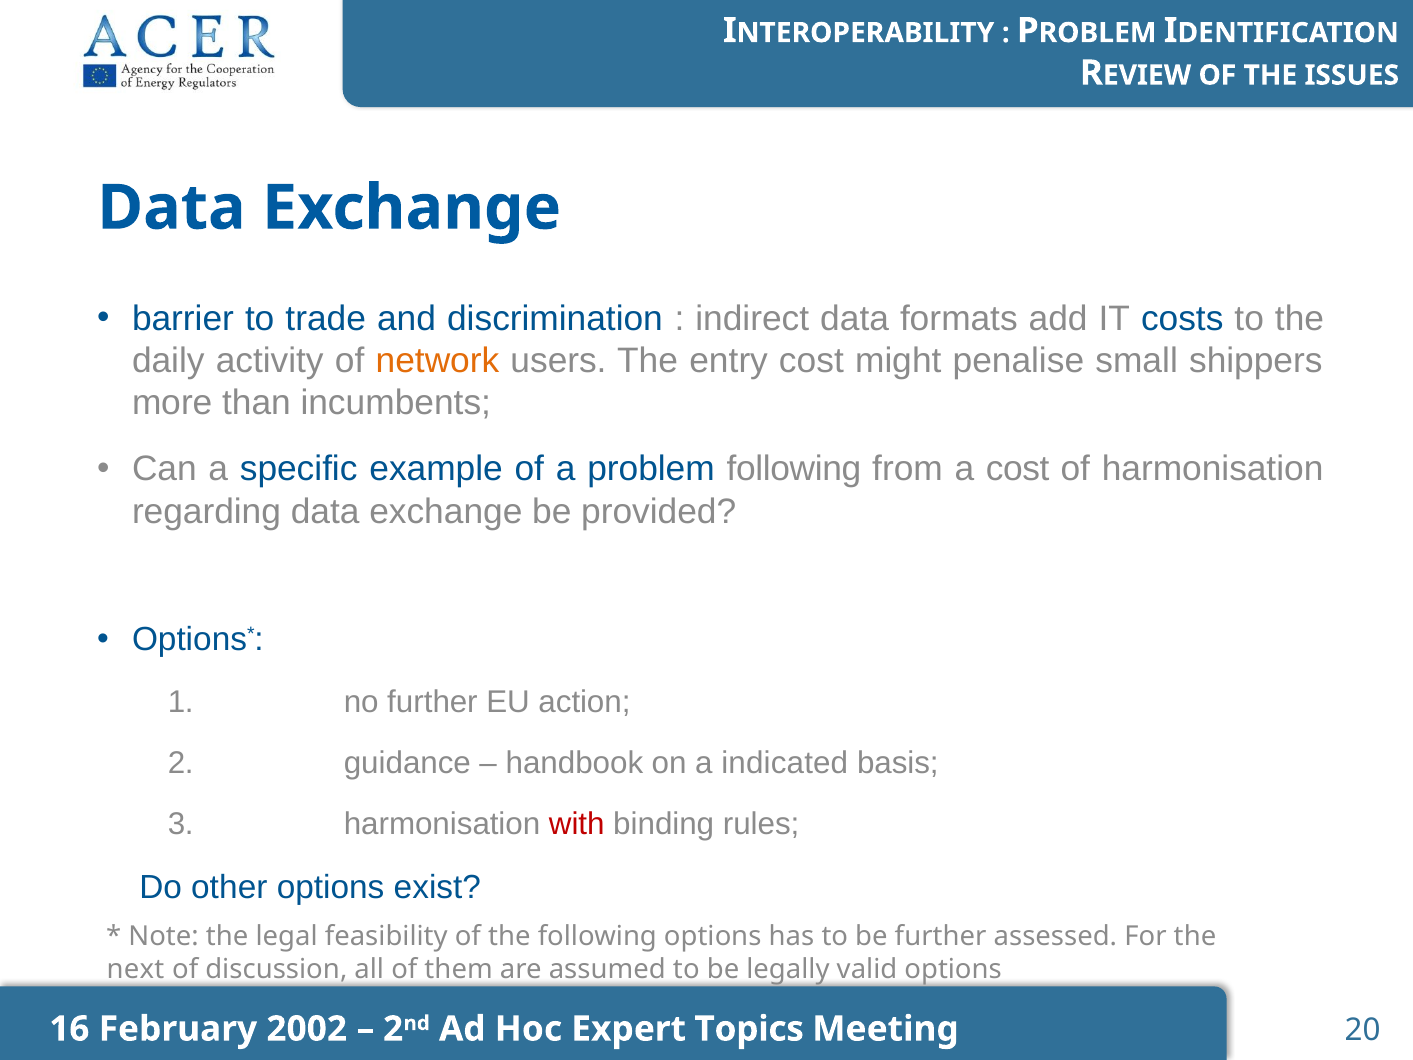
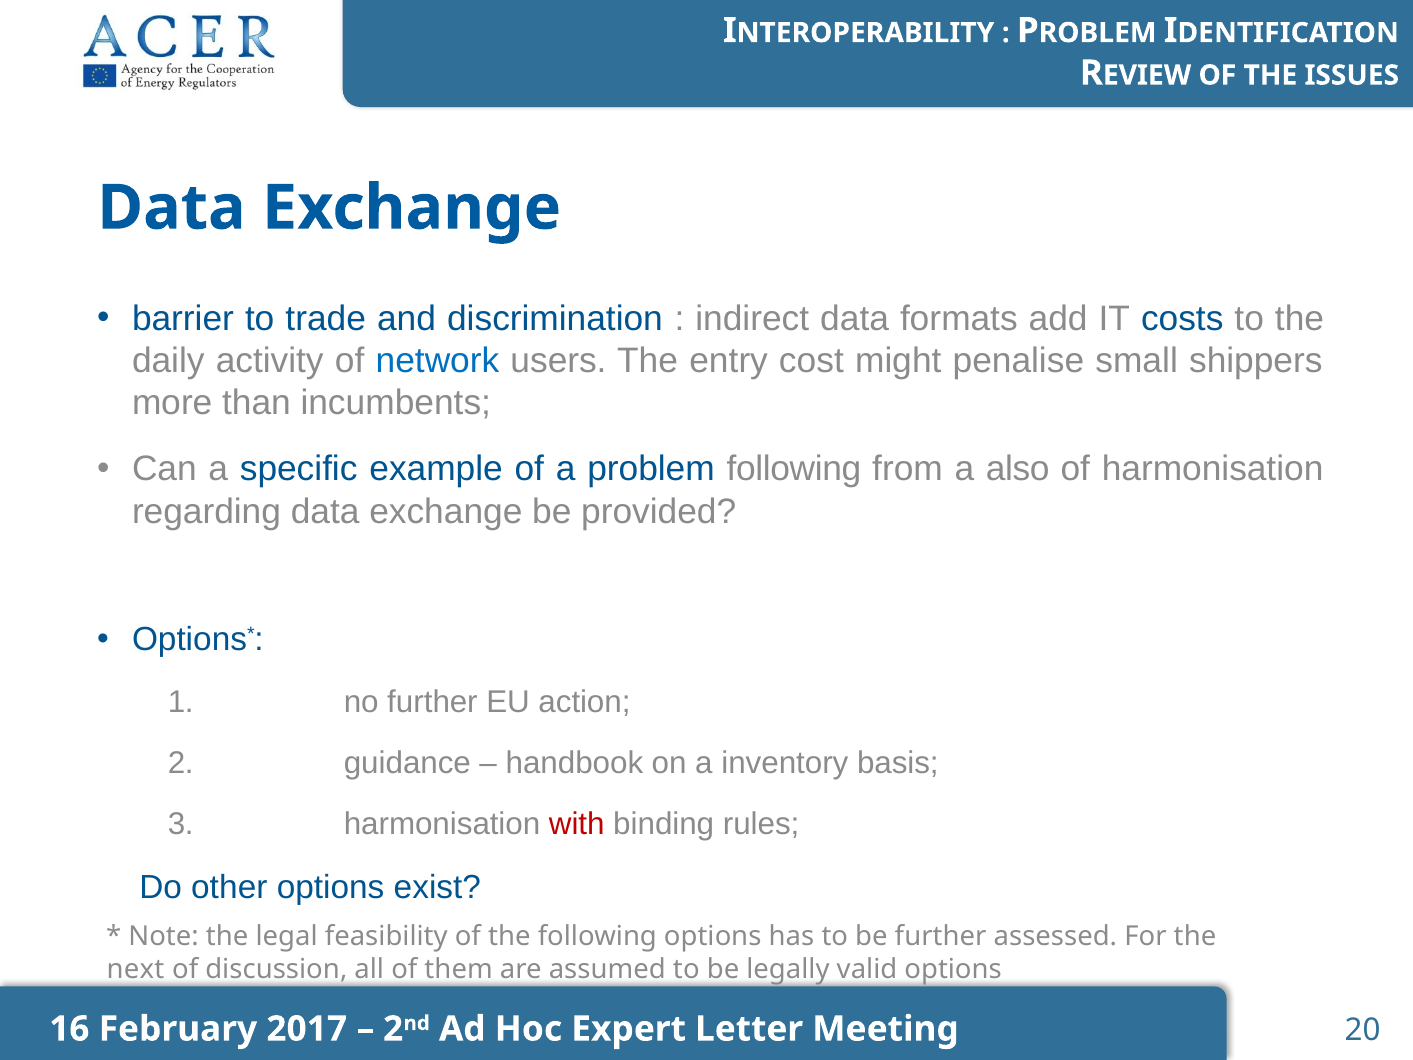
network colour: orange -> blue
a cost: cost -> also
indicated: indicated -> inventory
2002: 2002 -> 2017
Topics: Topics -> Letter
